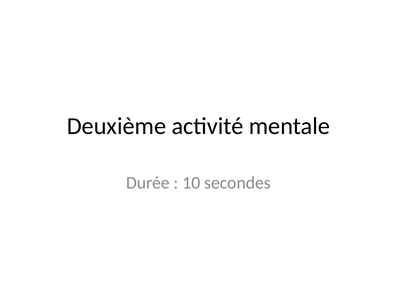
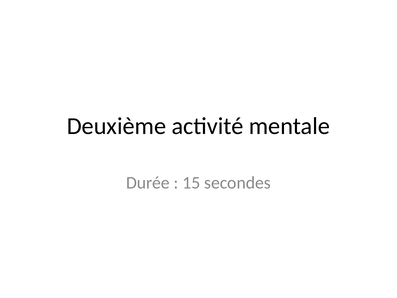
10: 10 -> 15
